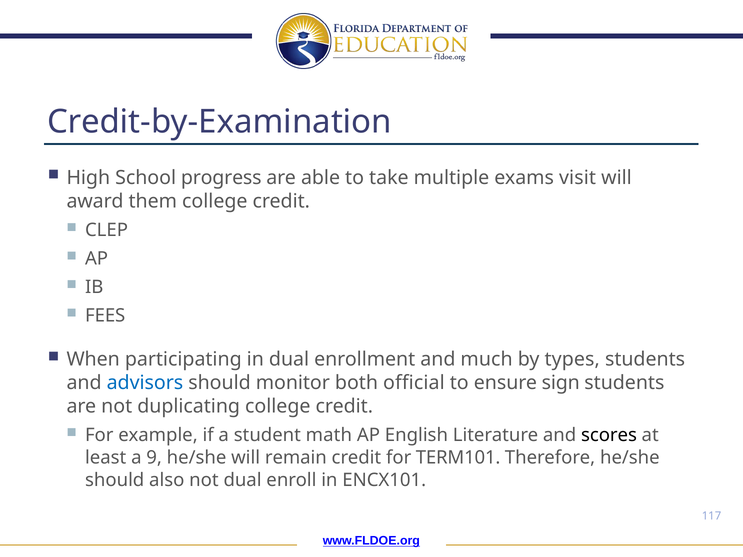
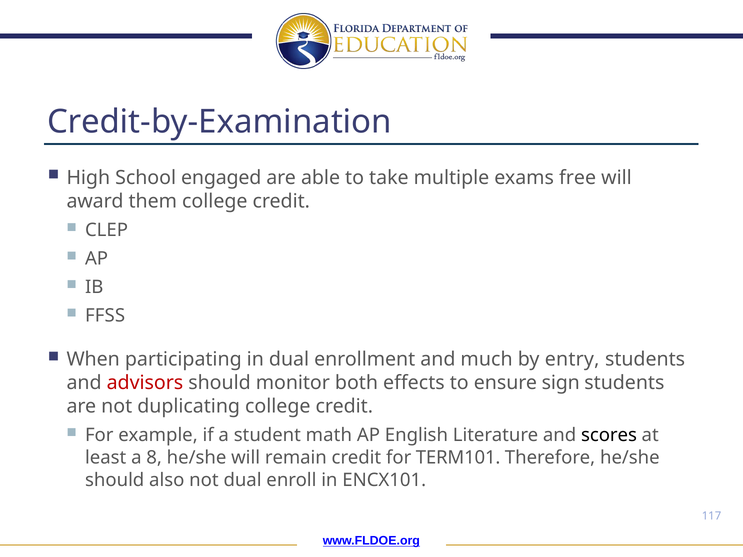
progress: progress -> engaged
visit: visit -> free
FEES: FEES -> FFSS
types: types -> entry
advisors colour: blue -> red
official: official -> effects
9: 9 -> 8
